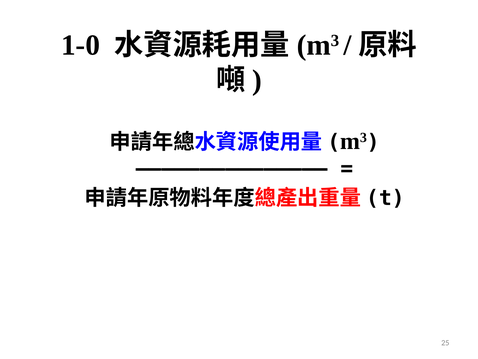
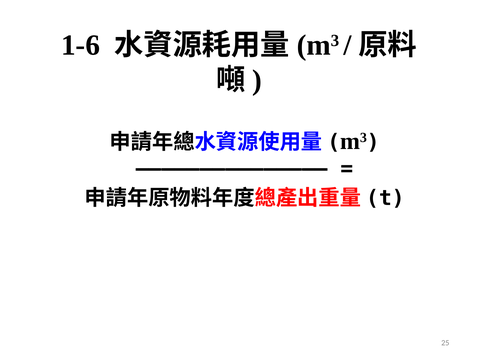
1-0: 1-0 -> 1-6
